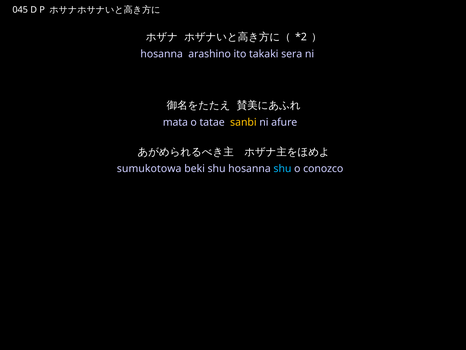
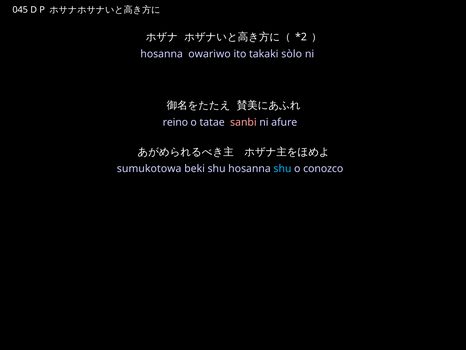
arashino: arashino -> owariwo
sera: sera -> sòlo
mata: mata -> reino
sanbi colour: yellow -> pink
